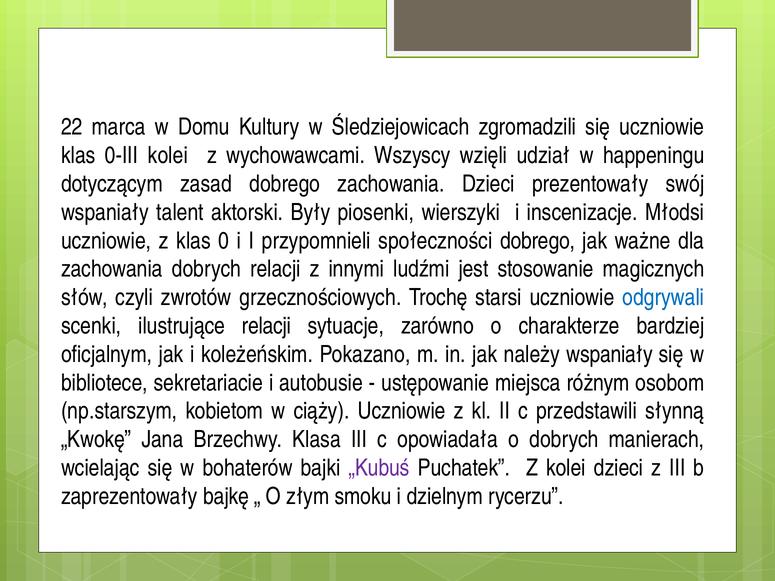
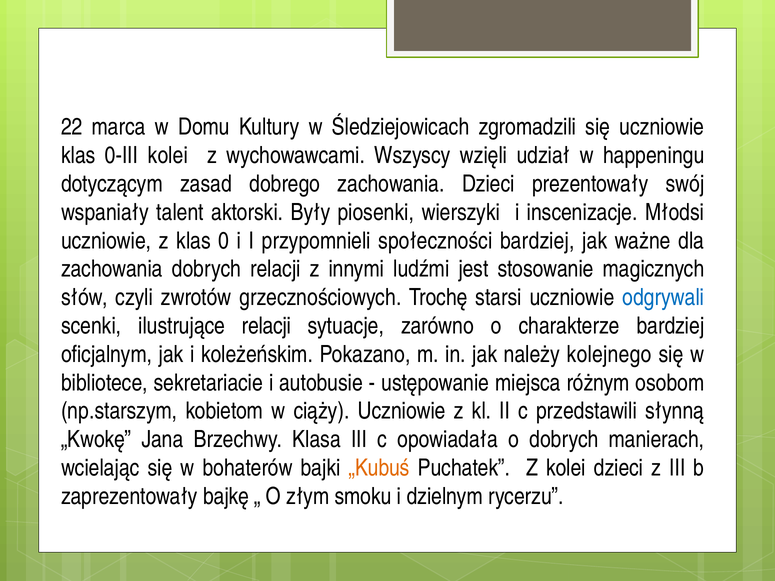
społeczności dobrego: dobrego -> bardziej
należy wspaniały: wspaniały -> kolejnego
„Kubuś colour: purple -> orange
